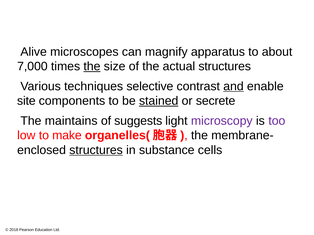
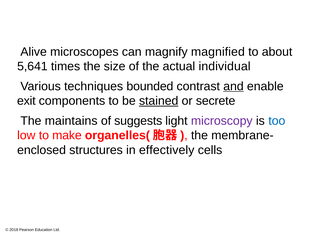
apparatus: apparatus -> magnified
7,000: 7,000 -> 5,641
the at (92, 67) underline: present -> none
actual structures: structures -> individual
selective: selective -> bounded
site: site -> exit
too colour: purple -> blue
structures at (96, 150) underline: present -> none
substance: substance -> effectively
